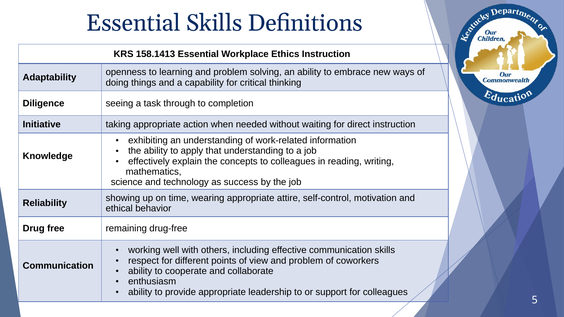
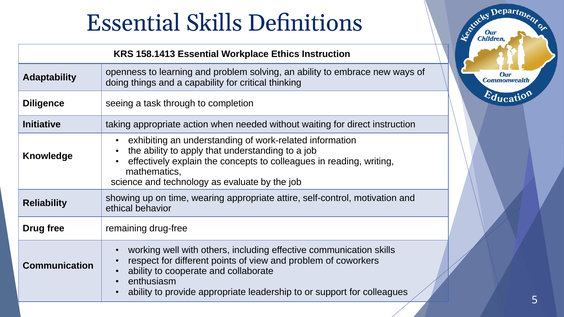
success: success -> evaluate
